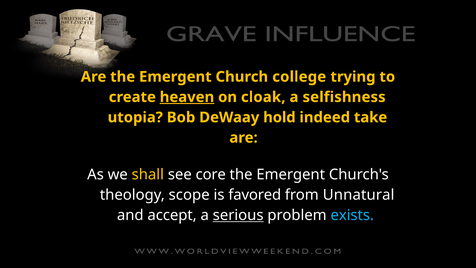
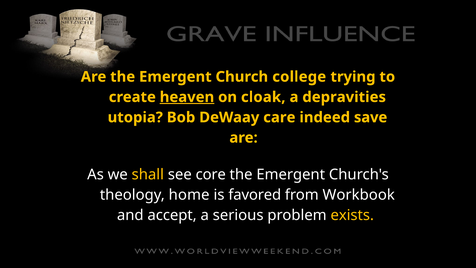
selfishness: selfishness -> depravities
hold: hold -> care
take: take -> save
scope: scope -> home
Unnatural: Unnatural -> Workbook
serious underline: present -> none
exists colour: light blue -> yellow
